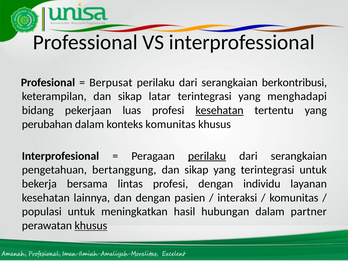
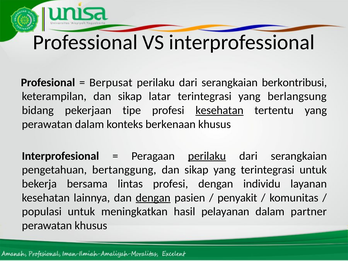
menghadapi: menghadapi -> berlangsung
luas: luas -> tipe
perubahan at (47, 124): perubahan -> perawatan
konteks komunitas: komunitas -> berkenaan
dengan at (153, 198) underline: none -> present
interaksi: interaksi -> penyakit
hubungan: hubungan -> pelayanan
khusus at (91, 226) underline: present -> none
